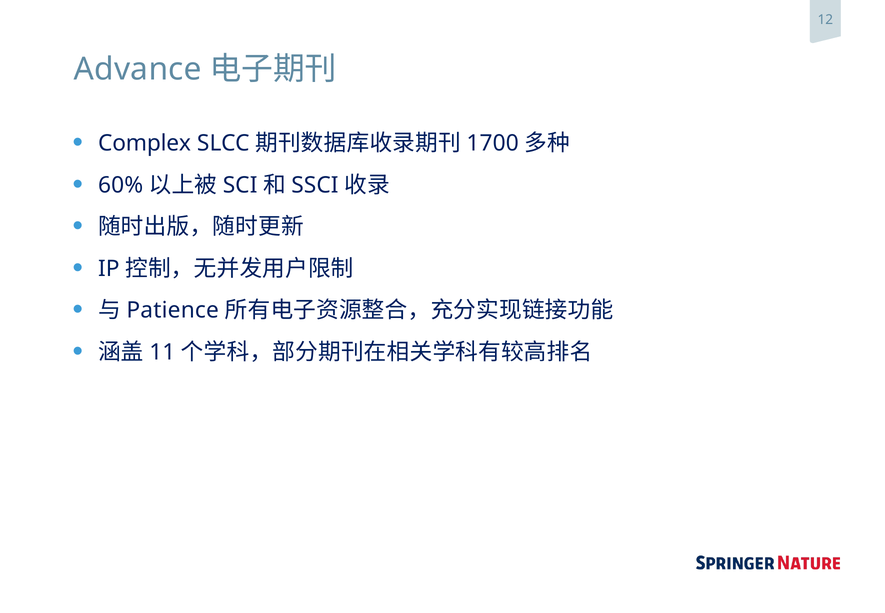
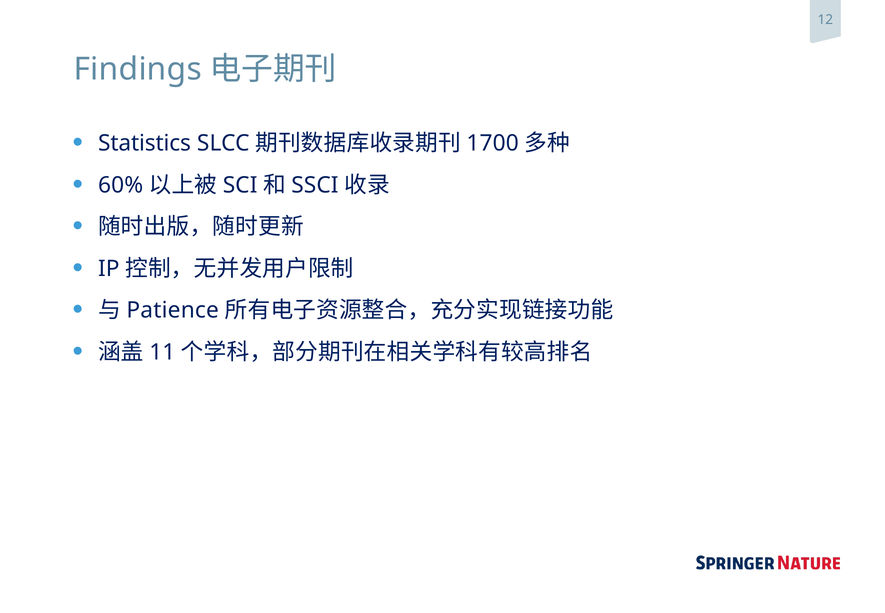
Advance: Advance -> Findings
Complex: Complex -> Statistics
